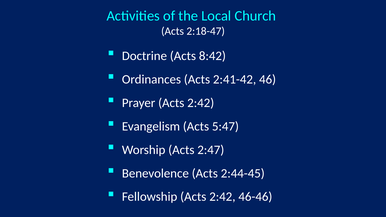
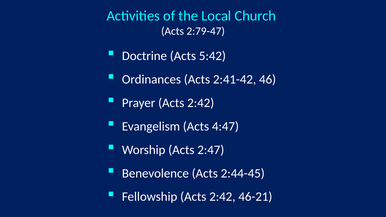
2:18-47: 2:18-47 -> 2:79-47
8:42: 8:42 -> 5:42
5:47: 5:47 -> 4:47
46-46: 46-46 -> 46-21
